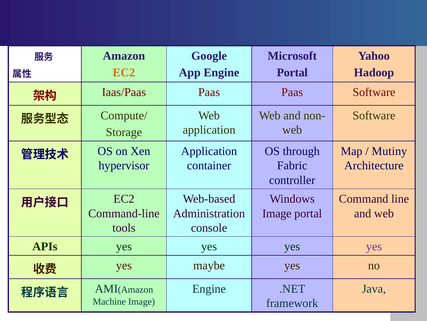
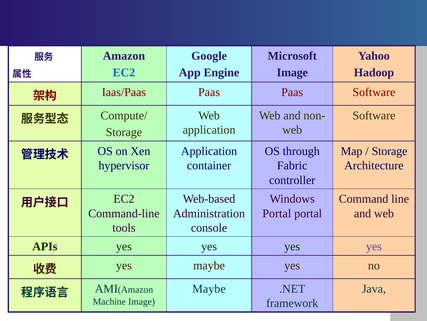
EC2 at (124, 73) colour: orange -> blue
Portal at (292, 73): Portal -> Image
Mutiny at (389, 151): Mutiny -> Storage
Image at (277, 213): Image -> Portal
Engine at (209, 288): Engine -> Maybe
